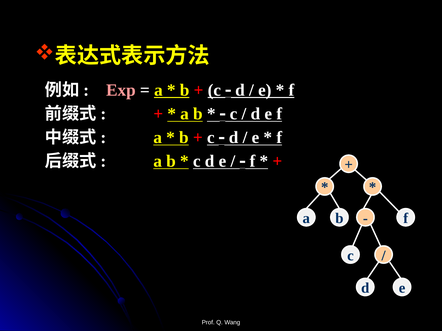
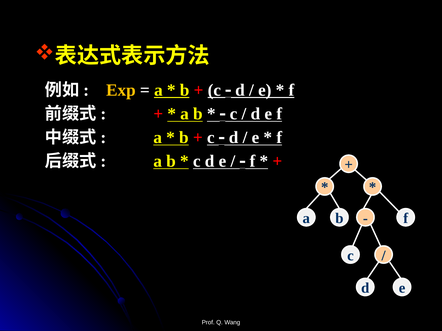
Exp colour: pink -> yellow
